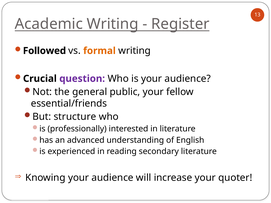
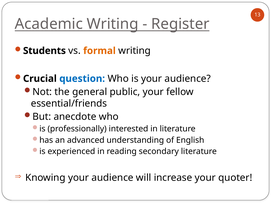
Followed: Followed -> Students
question colour: purple -> blue
structure: structure -> anecdote
